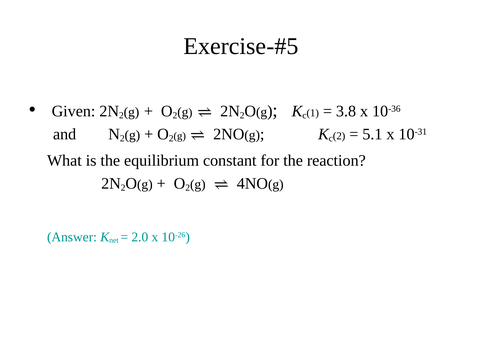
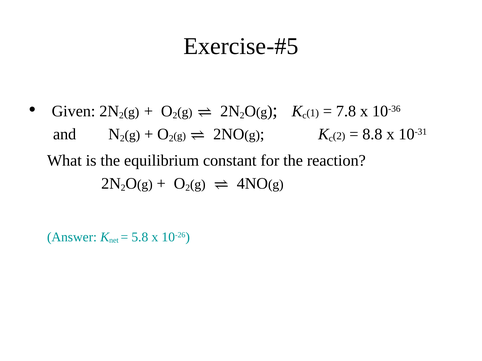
3.8: 3.8 -> 7.8
5.1: 5.1 -> 8.8
2.0: 2.0 -> 5.8
